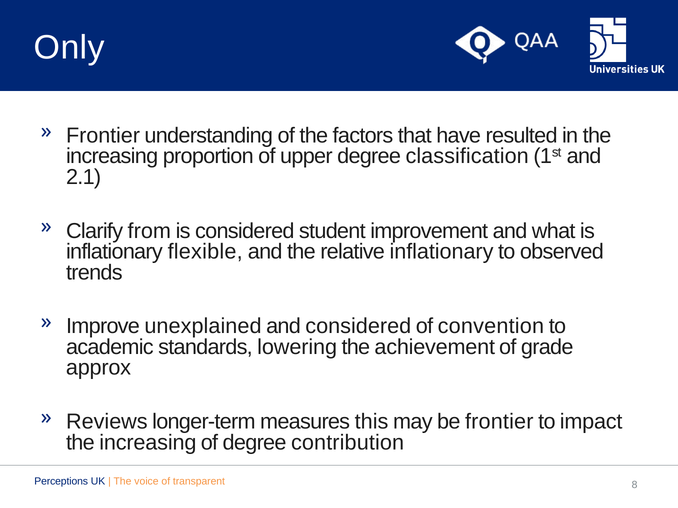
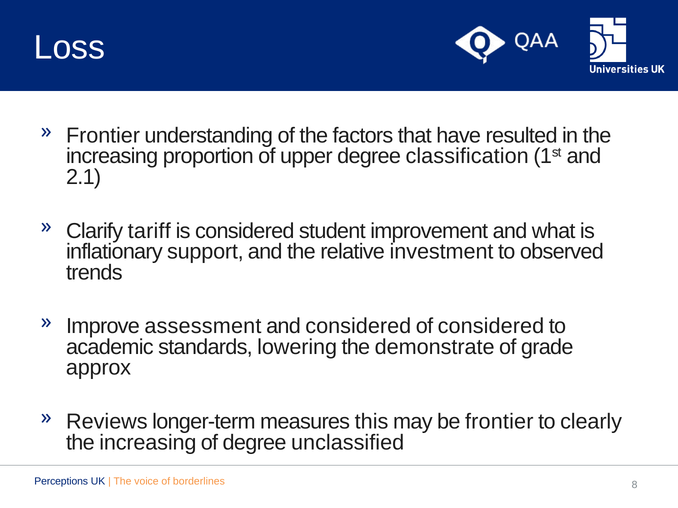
Only: Only -> Loss
from: from -> tariff
flexible: flexible -> support
relative inflationary: inflationary -> investment
unexplained: unexplained -> assessment
of convention: convention -> considered
achievement: achievement -> demonstrate
impact: impact -> clearly
contribution: contribution -> unclassified
transparent: transparent -> borderlines
